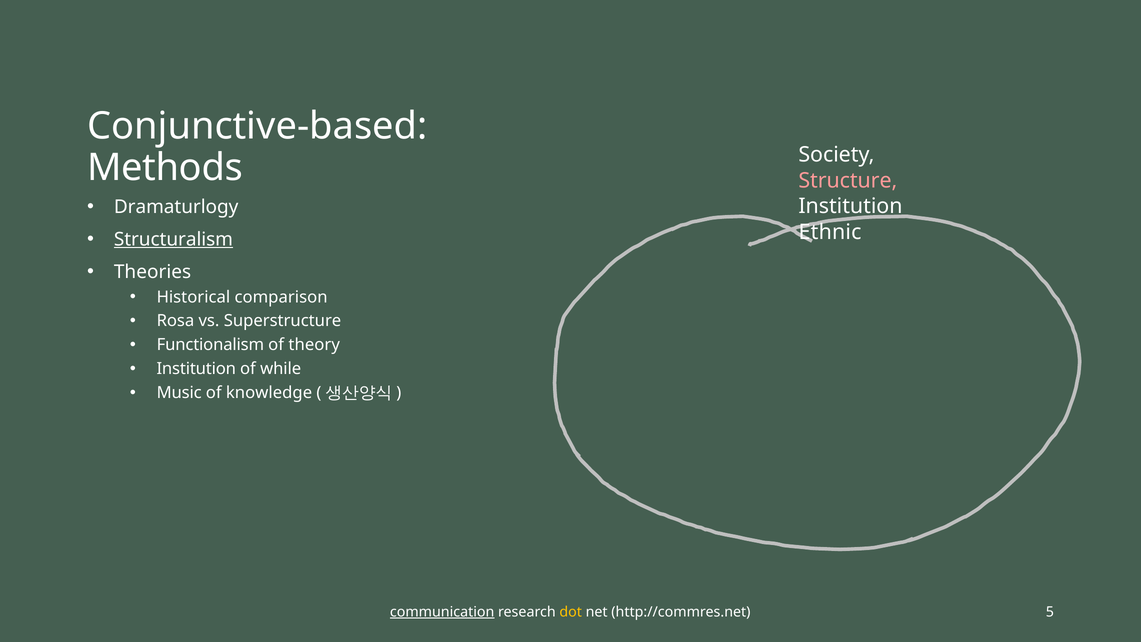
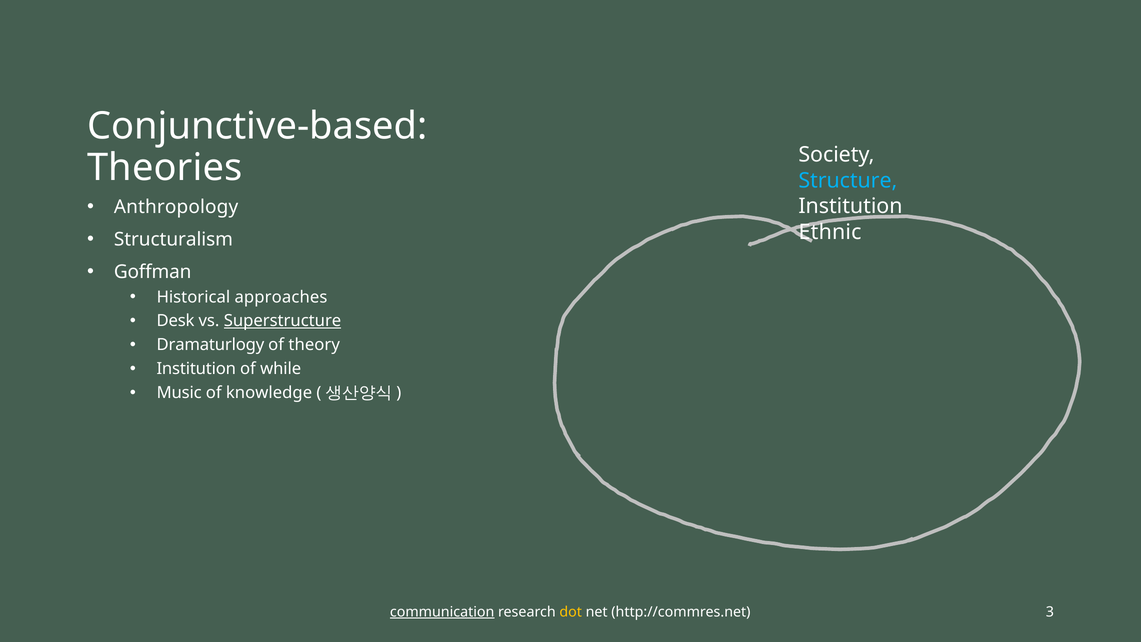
Methods: Methods -> Theories
Structure colour: pink -> light blue
Dramaturlogy: Dramaturlogy -> Anthropology
Structuralism underline: present -> none
Theories: Theories -> Goffman
comparison: comparison -> approaches
Rosa: Rosa -> Desk
Superstructure underline: none -> present
Functionalism: Functionalism -> Dramaturlogy
5: 5 -> 3
